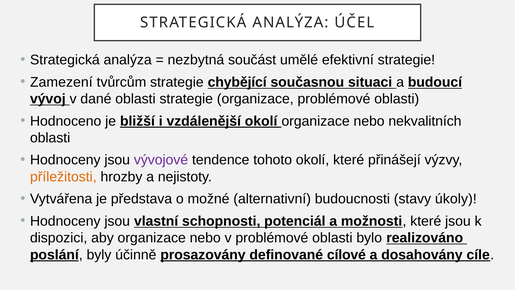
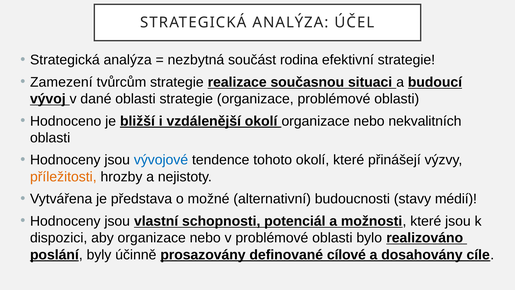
umělé: umělé -> rodina
chybějící: chybějící -> realizace
vývojové colour: purple -> blue
úkoly: úkoly -> médií
